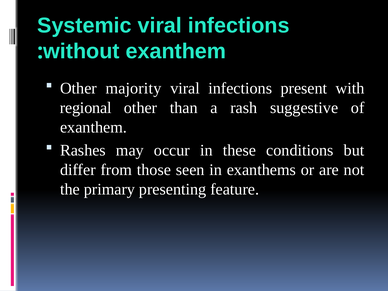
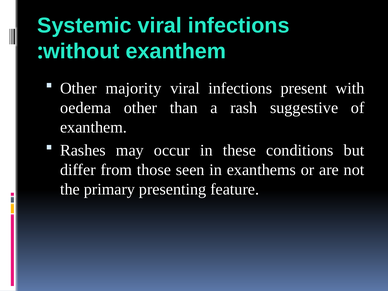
regional: regional -> oedema
